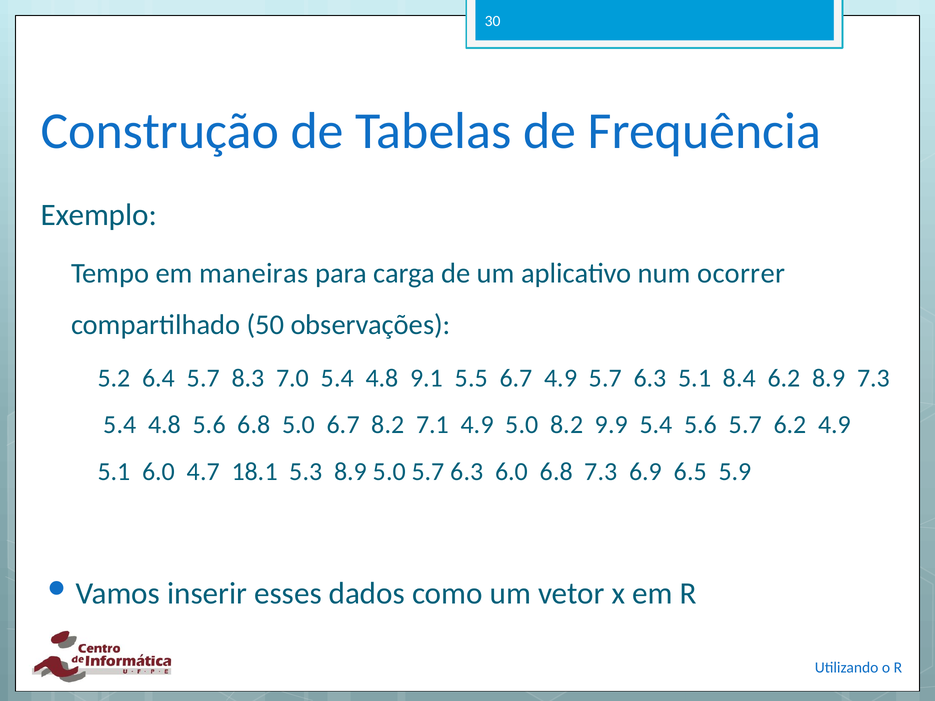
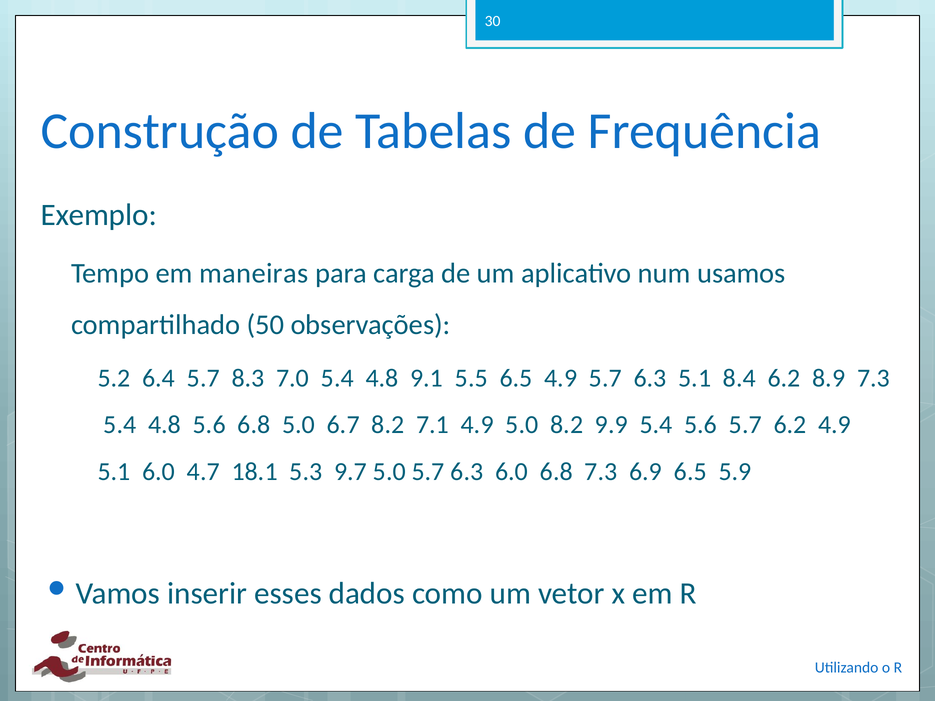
ocorrer: ocorrer -> usamos
5.5 6.7: 6.7 -> 6.5
5.3 8.9: 8.9 -> 9.7
